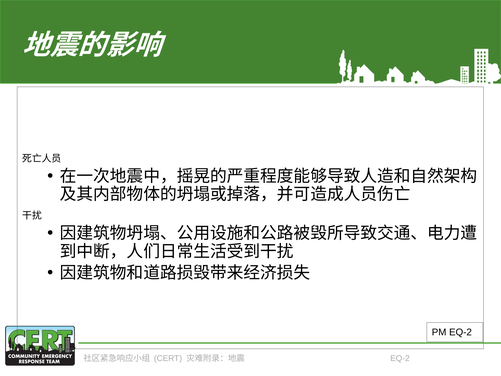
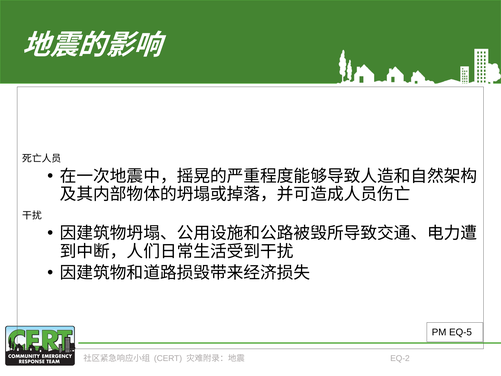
PM EQ-2: EQ-2 -> EQ-5
